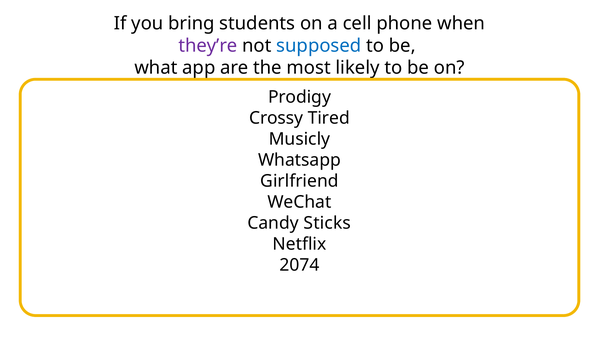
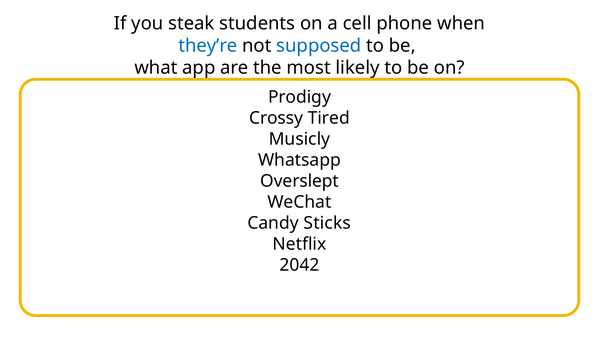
bring: bring -> steak
they’re colour: purple -> blue
Girlfriend: Girlfriend -> Overslept
2074: 2074 -> 2042
